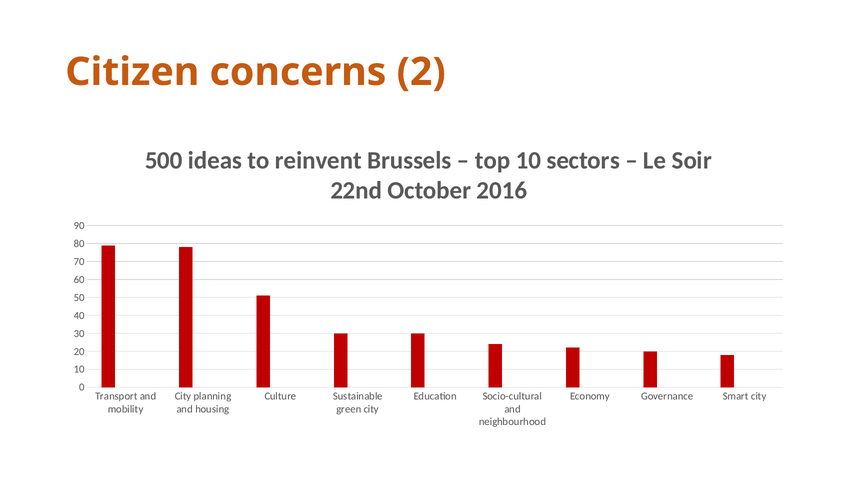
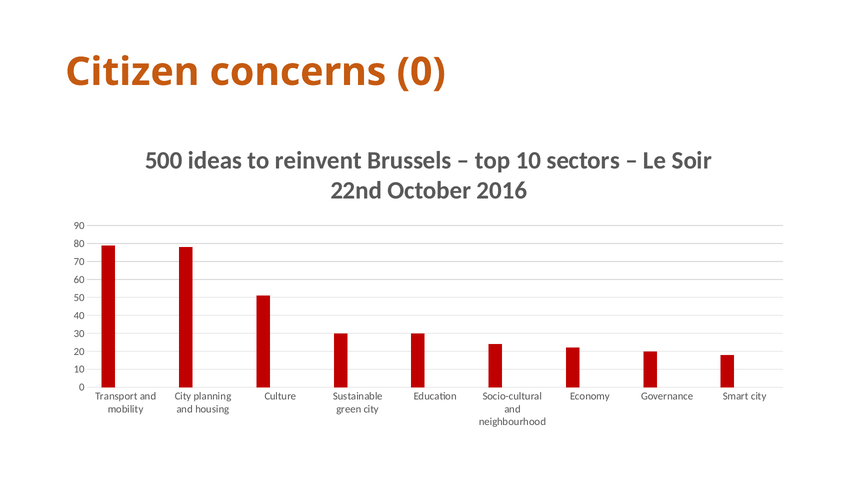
concerns 2: 2 -> 0
